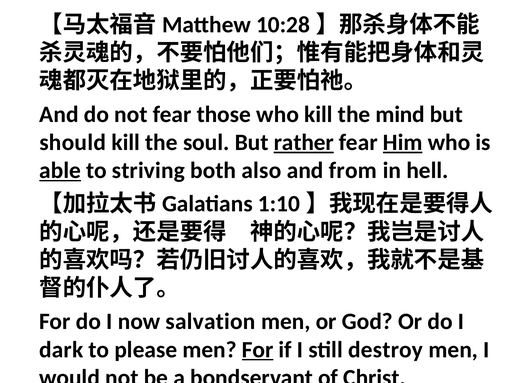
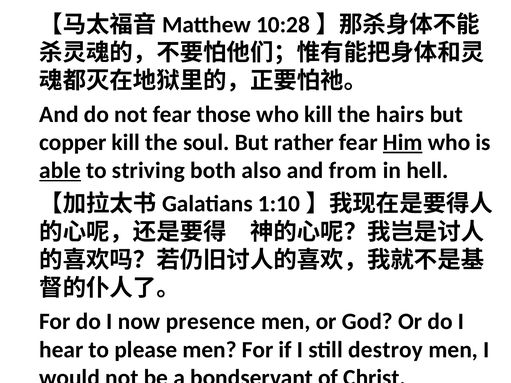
mind: mind -> hairs
should: should -> copper
rather underline: present -> none
salvation: salvation -> presence
dark: dark -> hear
For at (258, 350) underline: present -> none
